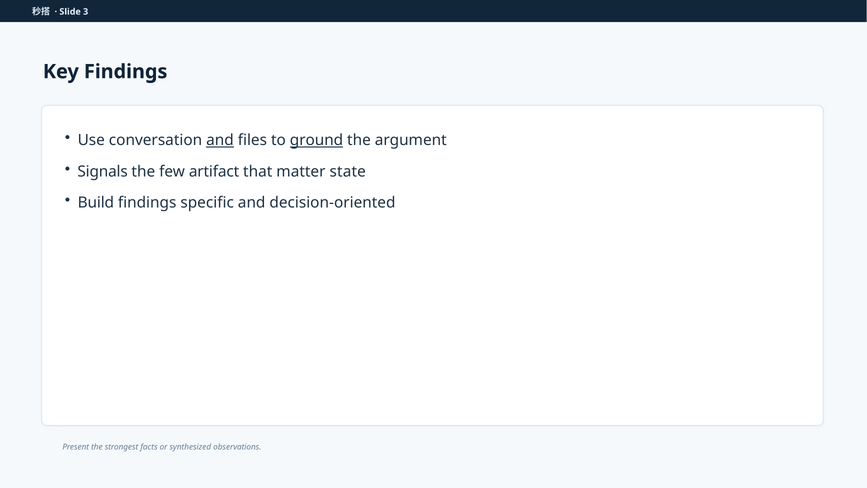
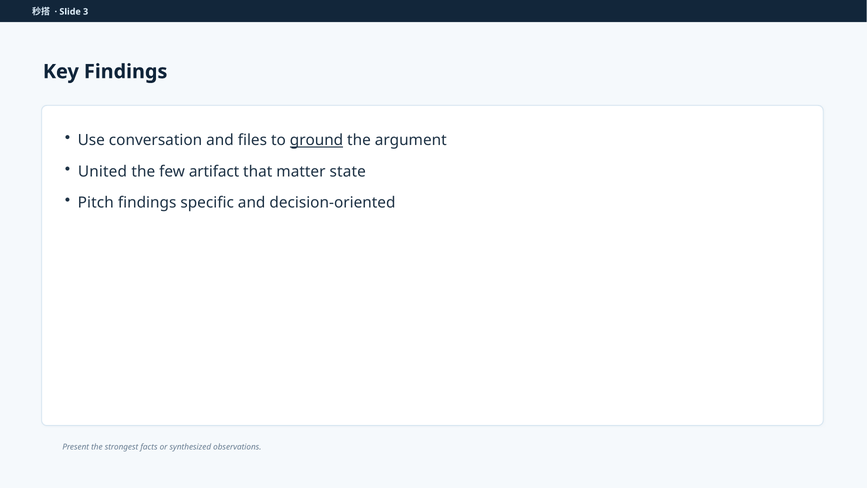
and at (220, 140) underline: present -> none
Signals: Signals -> United
Build: Build -> Pitch
